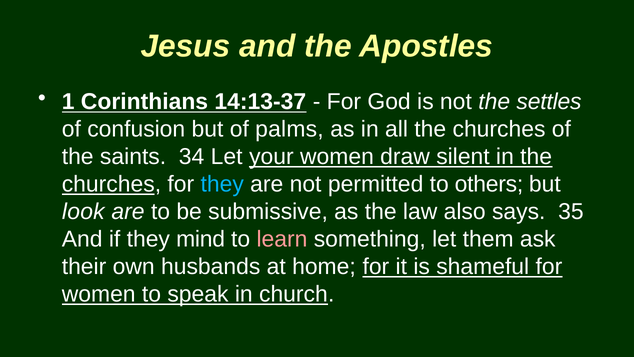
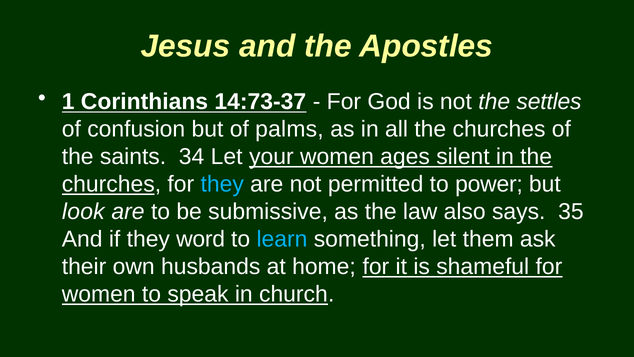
14:13-37: 14:13-37 -> 14:73-37
draw: draw -> ages
others: others -> power
mind: mind -> word
learn colour: pink -> light blue
